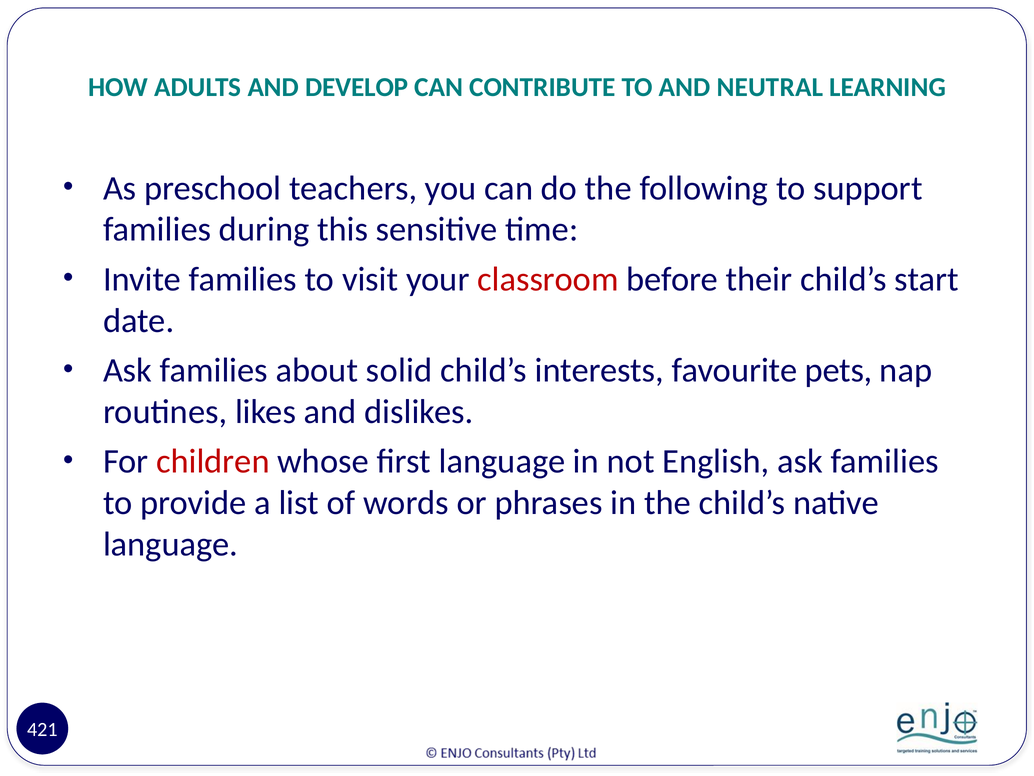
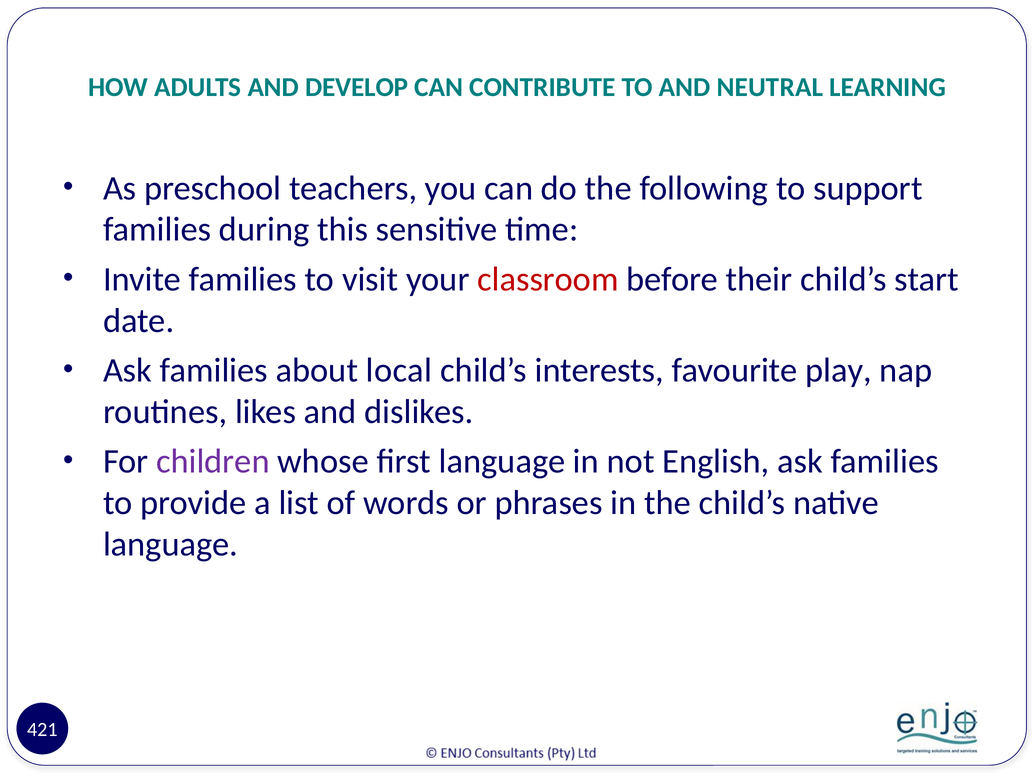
solid: solid -> local
pets: pets -> play
children colour: red -> purple
